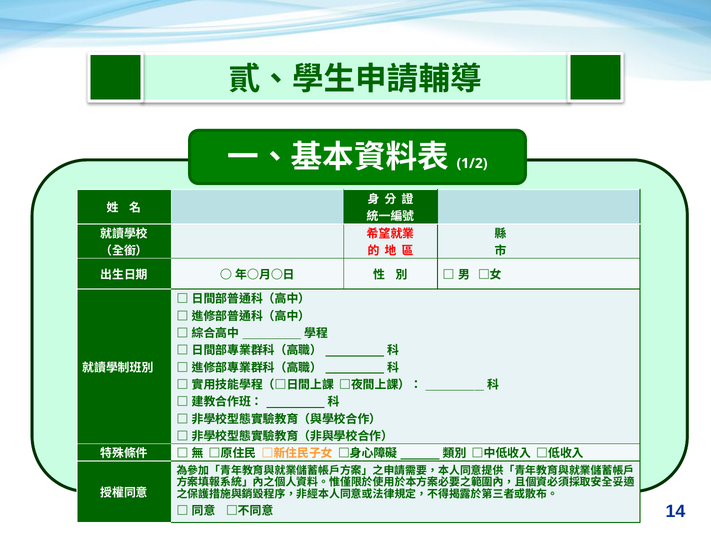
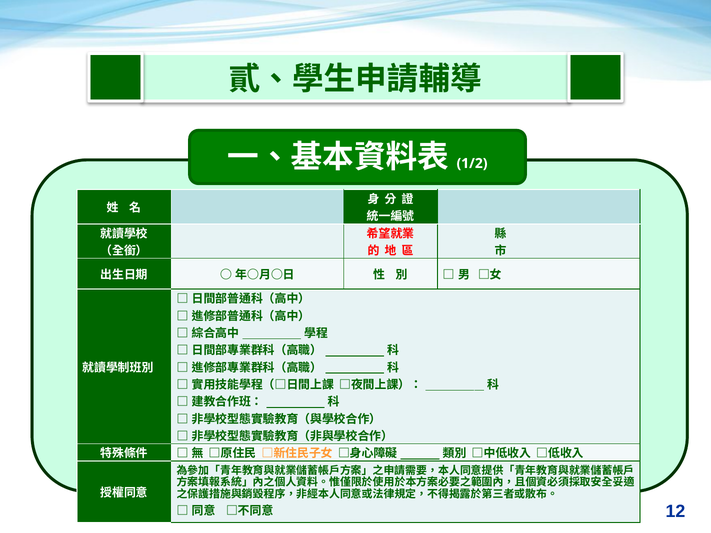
14: 14 -> 12
